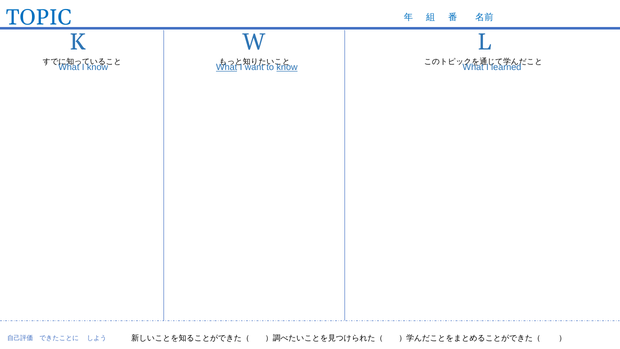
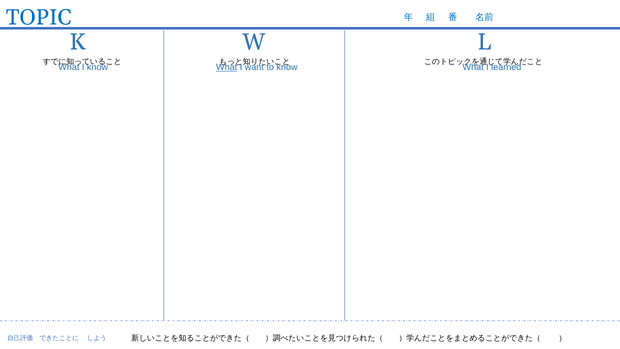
know at (287, 67) underline: present -> none
